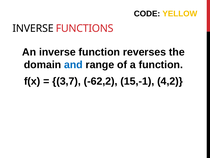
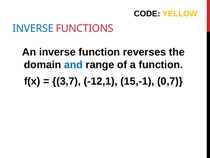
INVERSE at (33, 28) colour: black -> blue
-62,2: -62,2 -> -12,1
4,2: 4,2 -> 0,7
